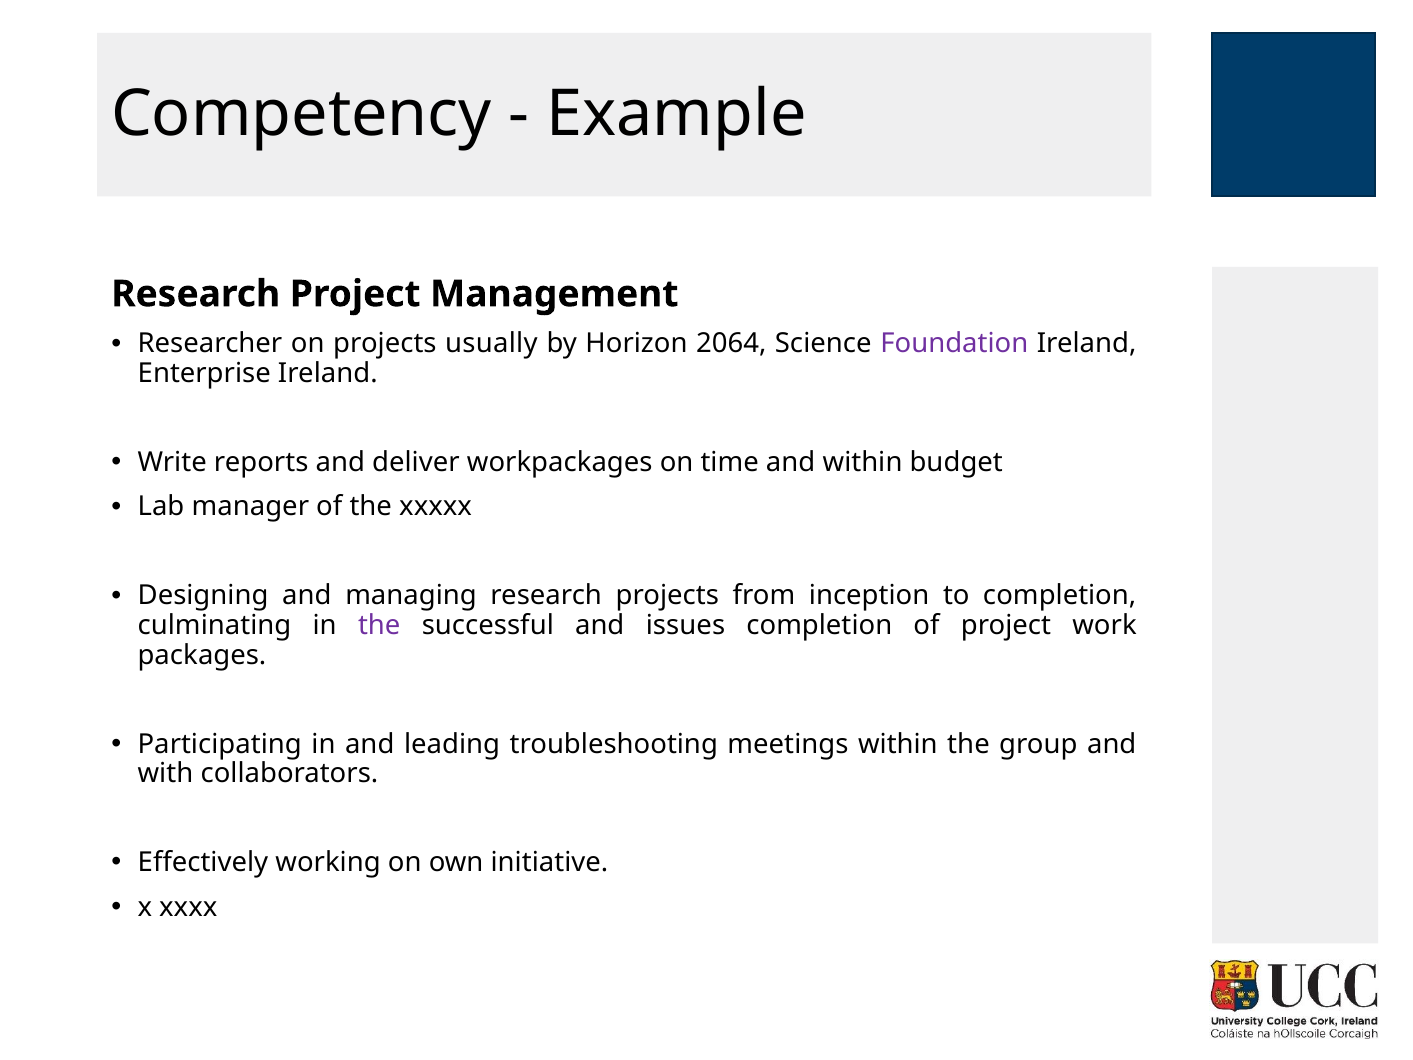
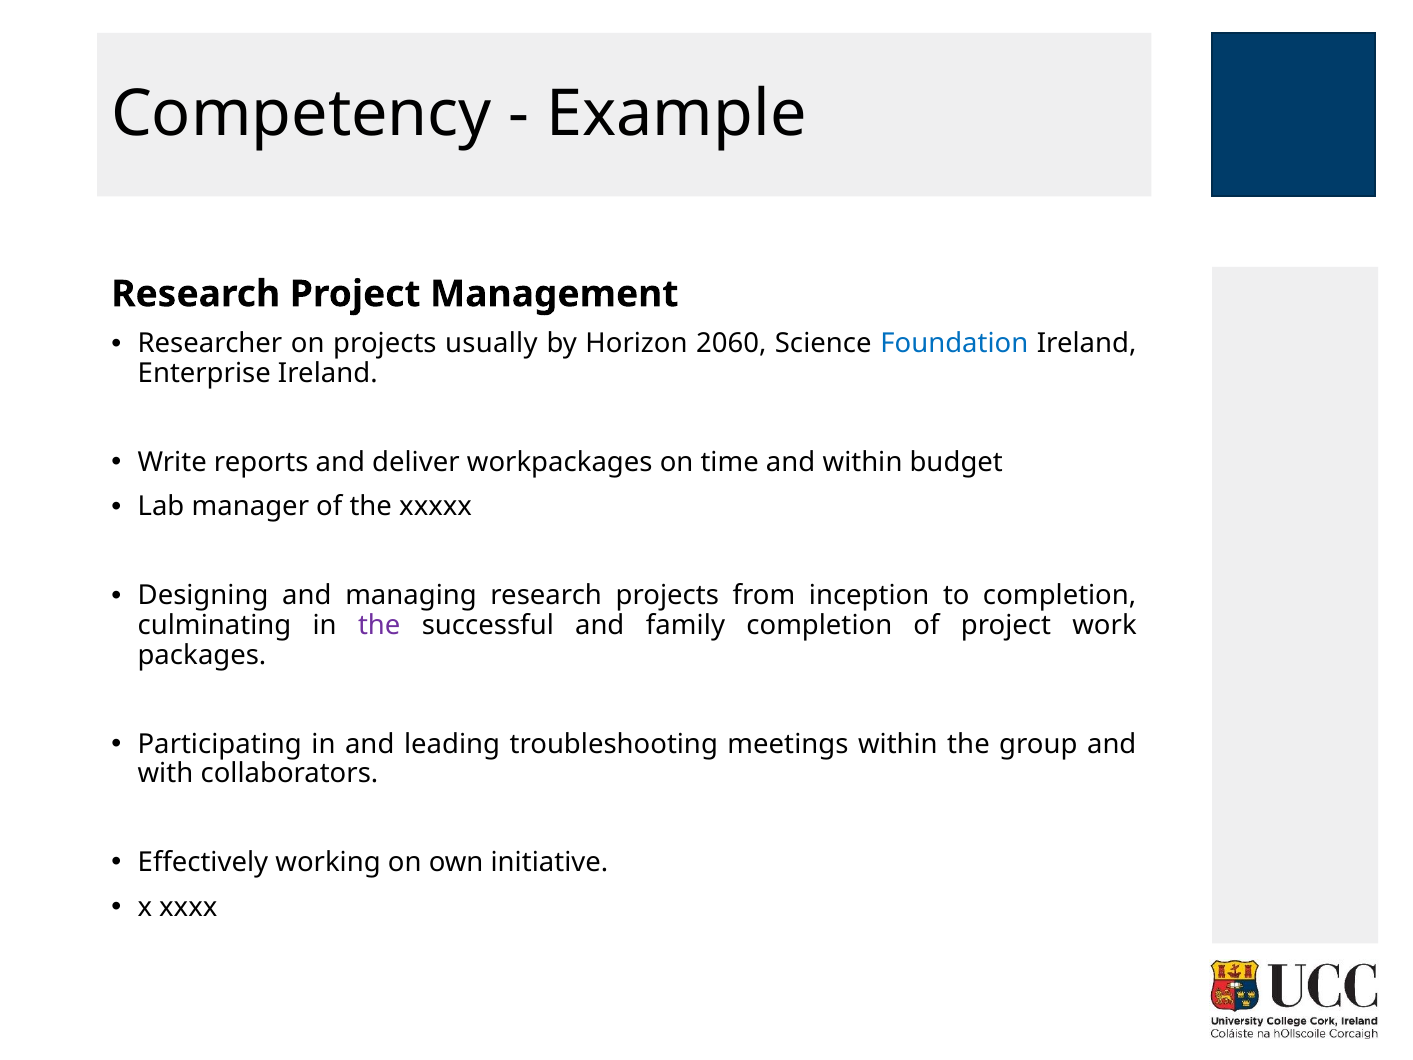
2064: 2064 -> 2060
Foundation colour: purple -> blue
issues: issues -> family
